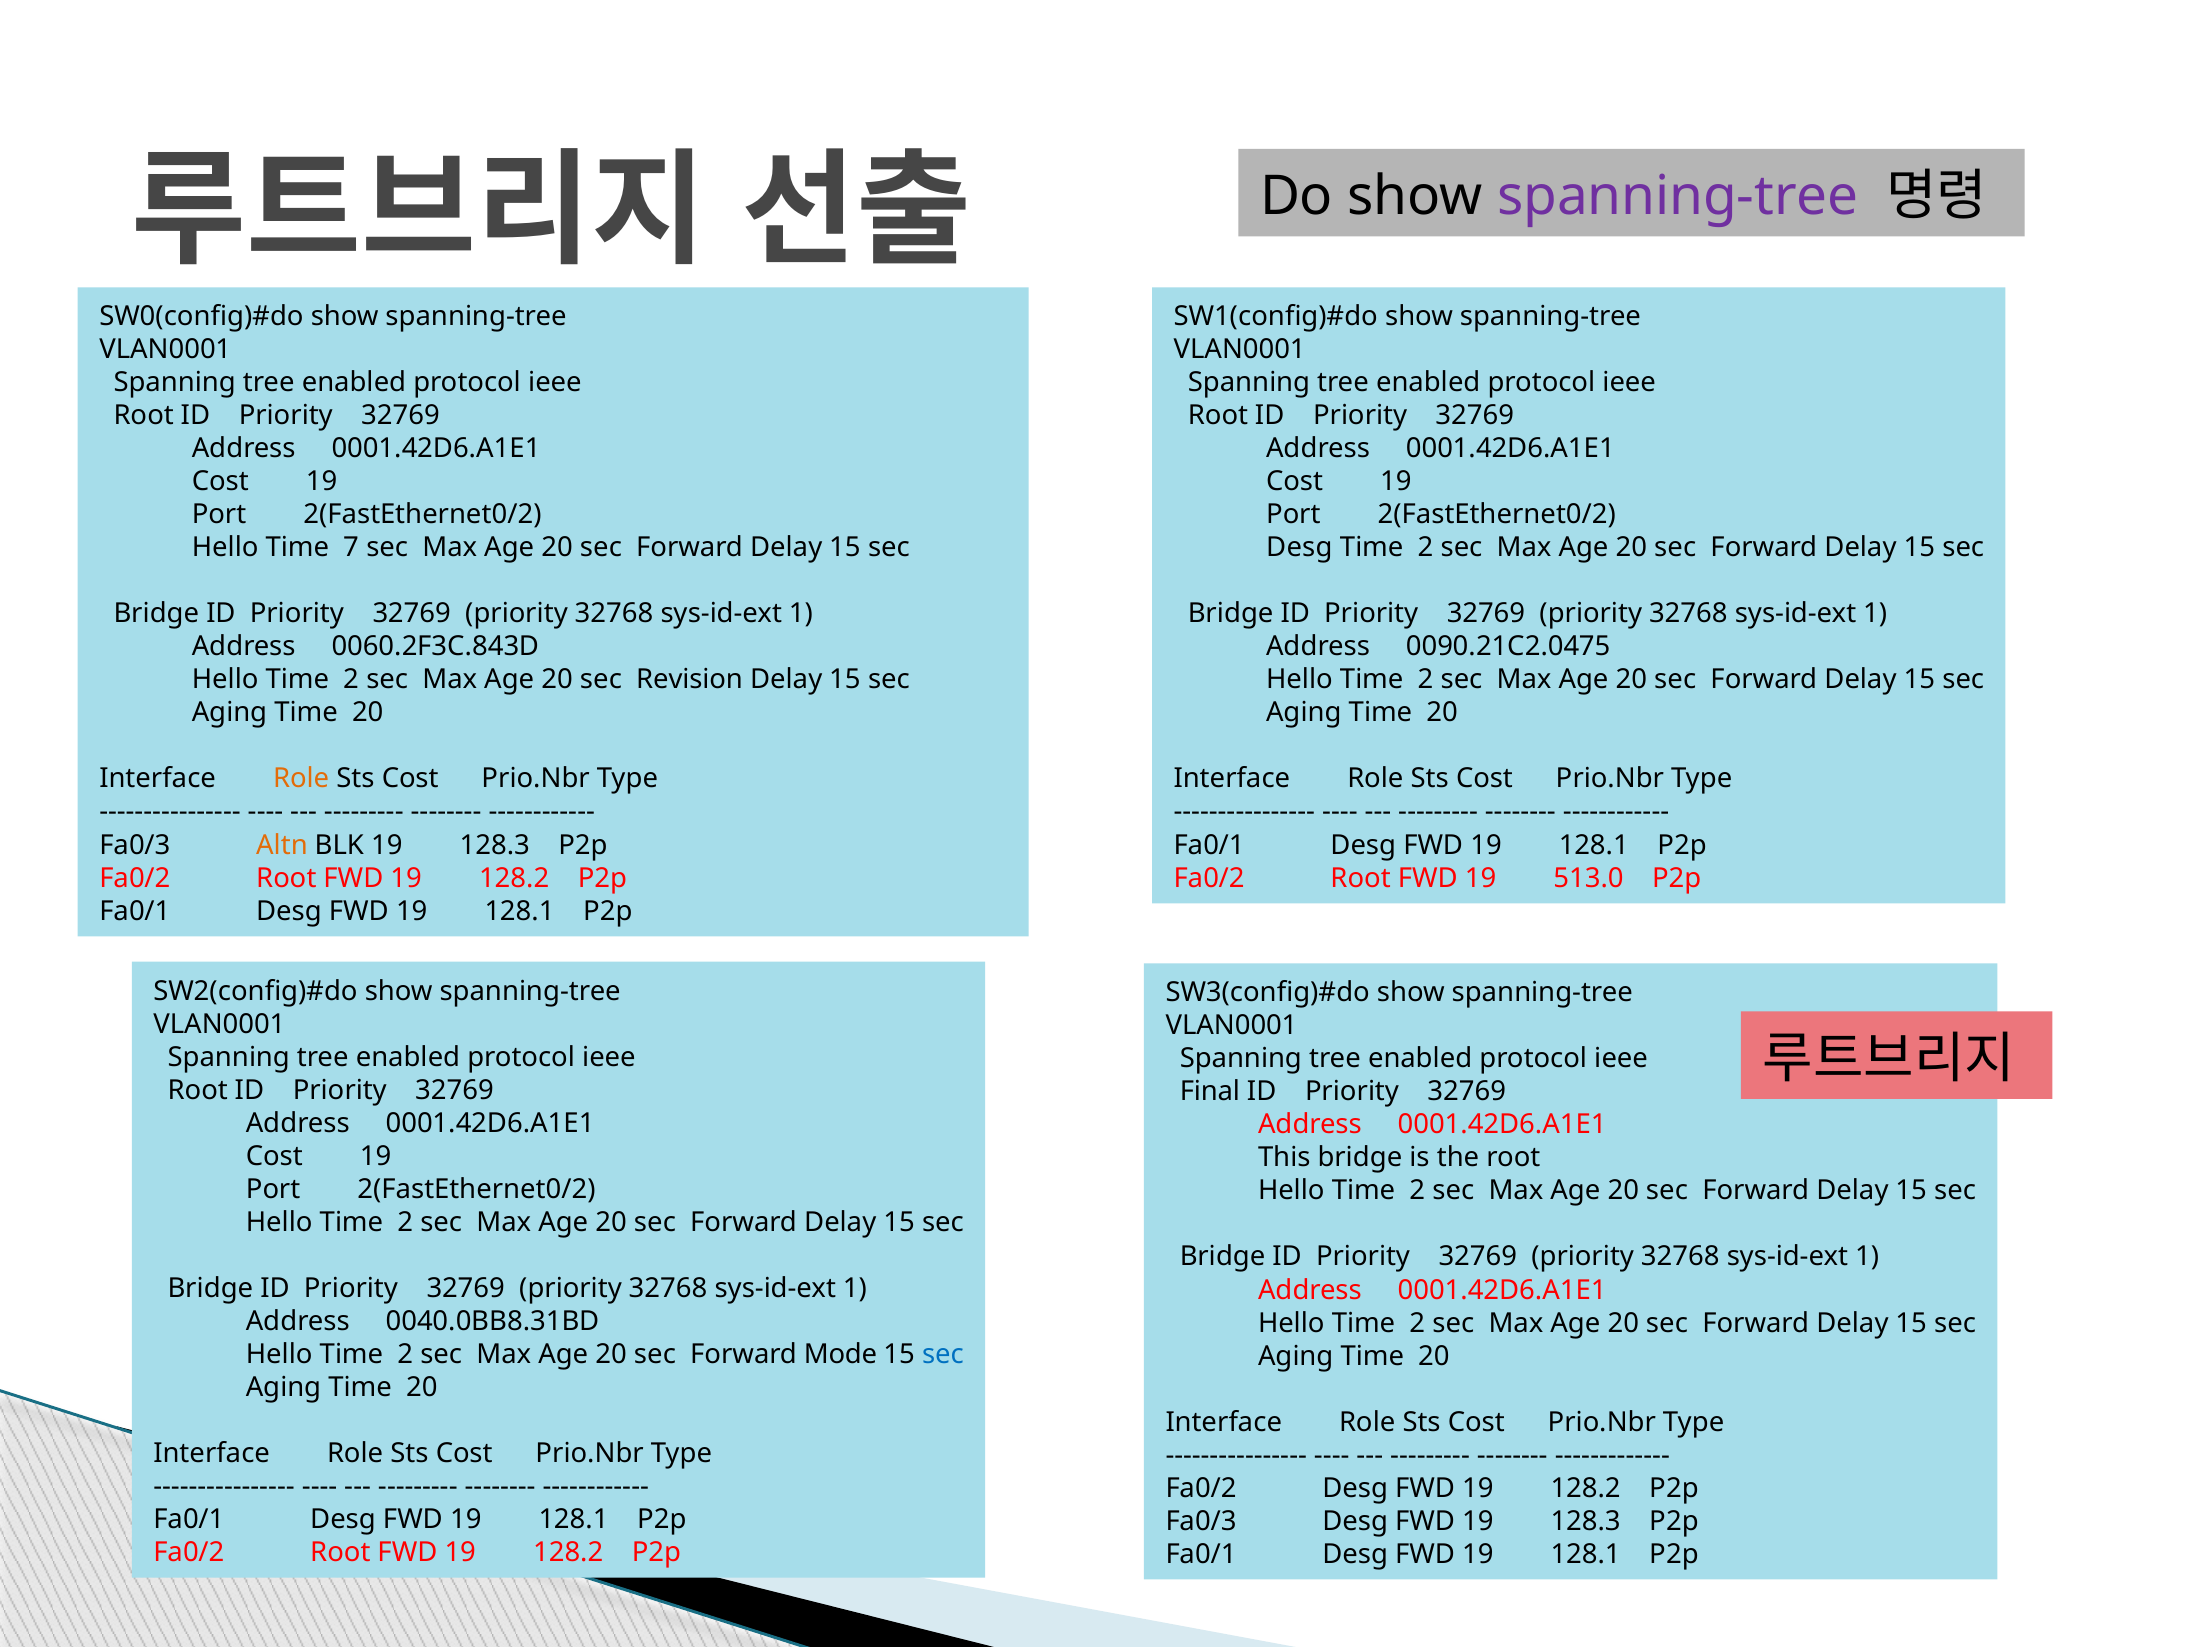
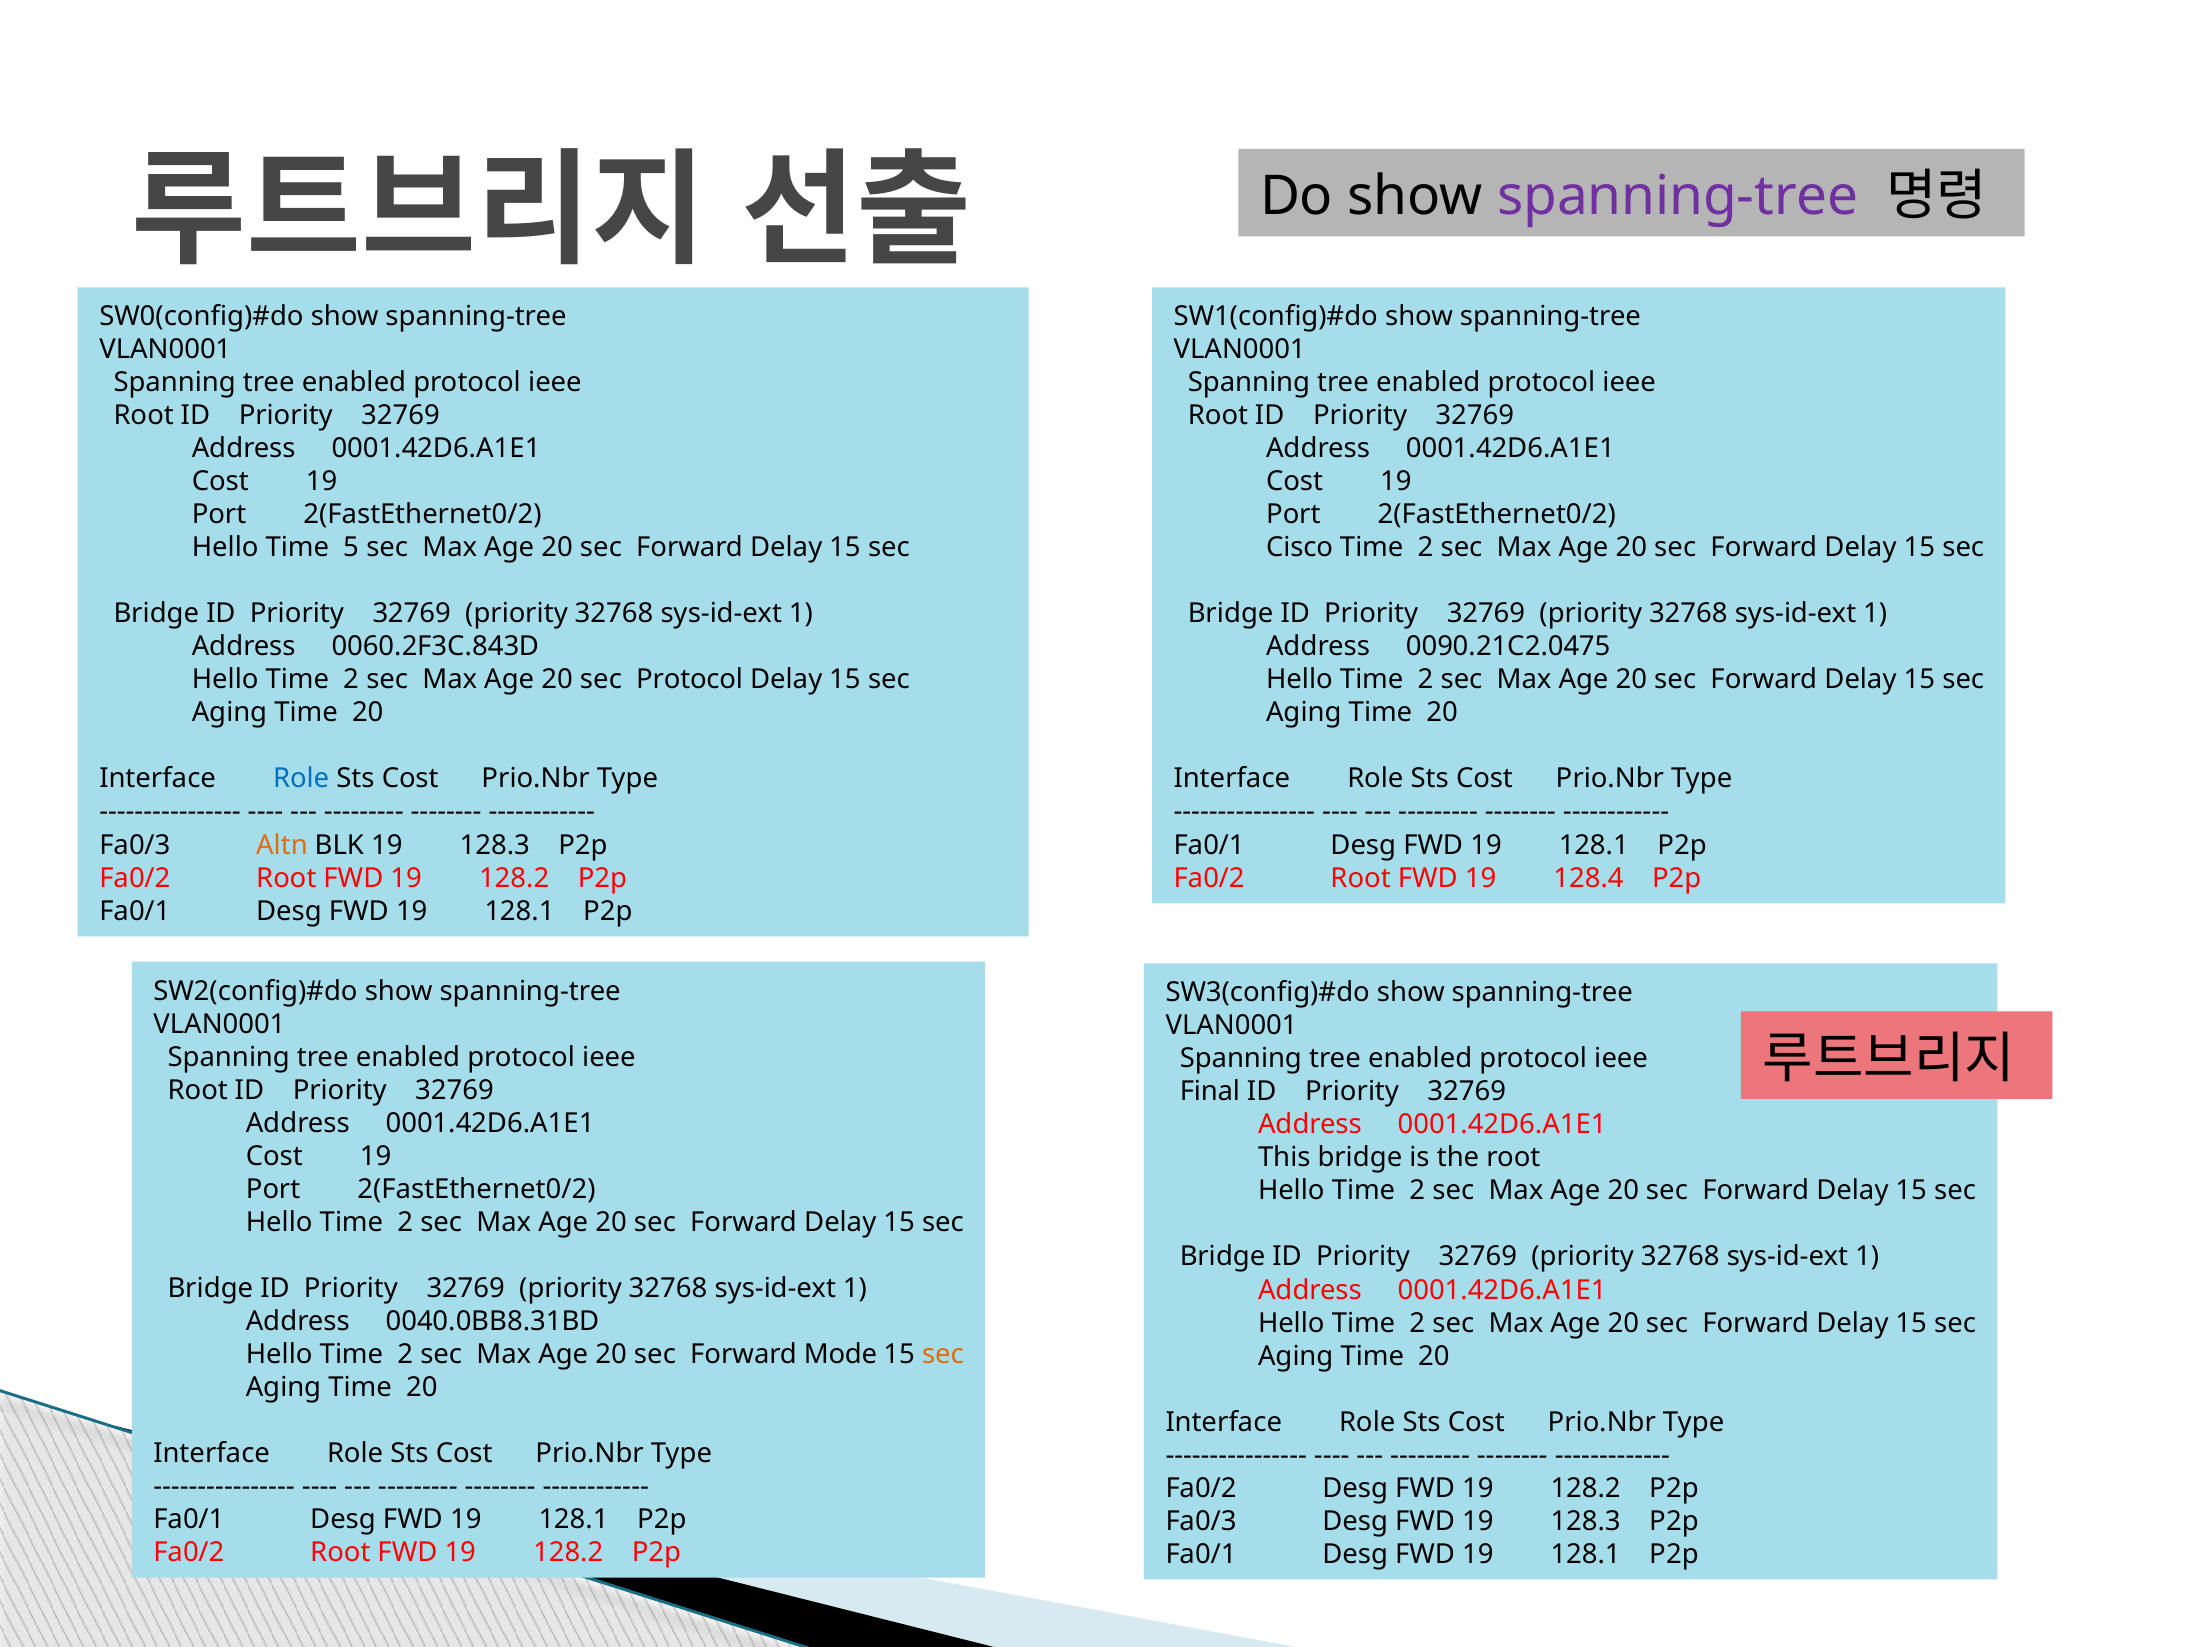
7: 7 -> 5
Desg at (1299, 548): Desg -> Cisco
sec Revision: Revision -> Protocol
Role at (301, 779) colour: orange -> blue
513.0: 513.0 -> 128.4
sec at (943, 1354) colour: blue -> orange
